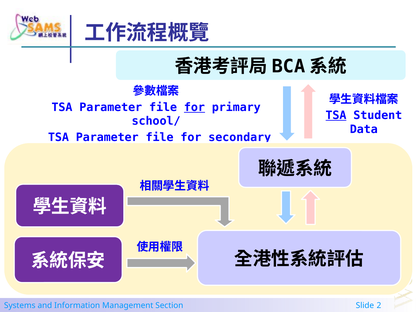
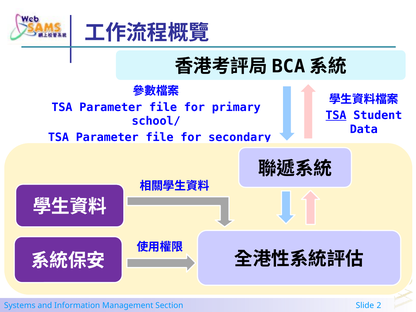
for at (194, 107) underline: present -> none
